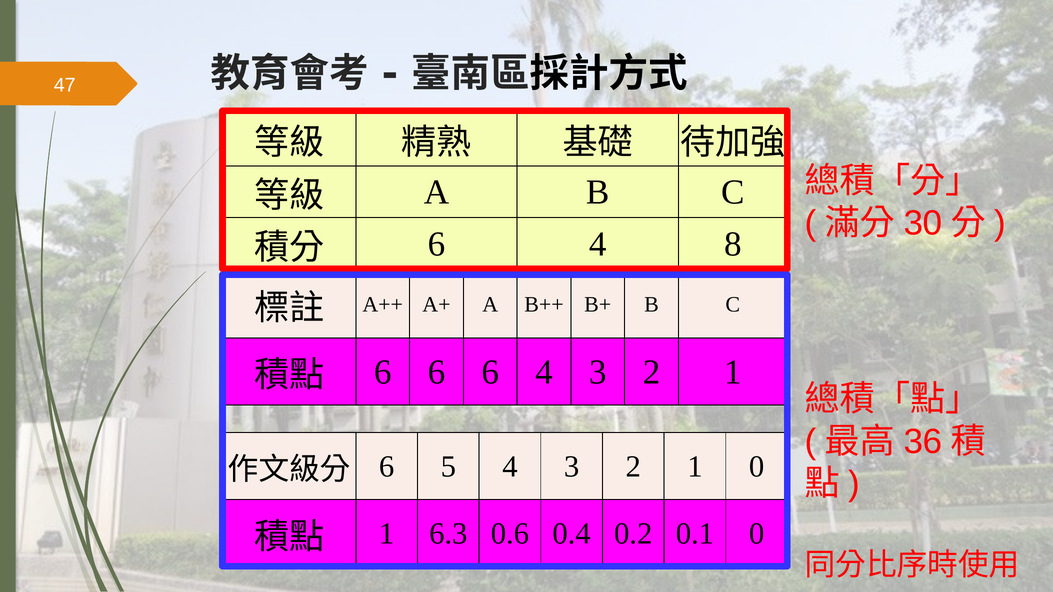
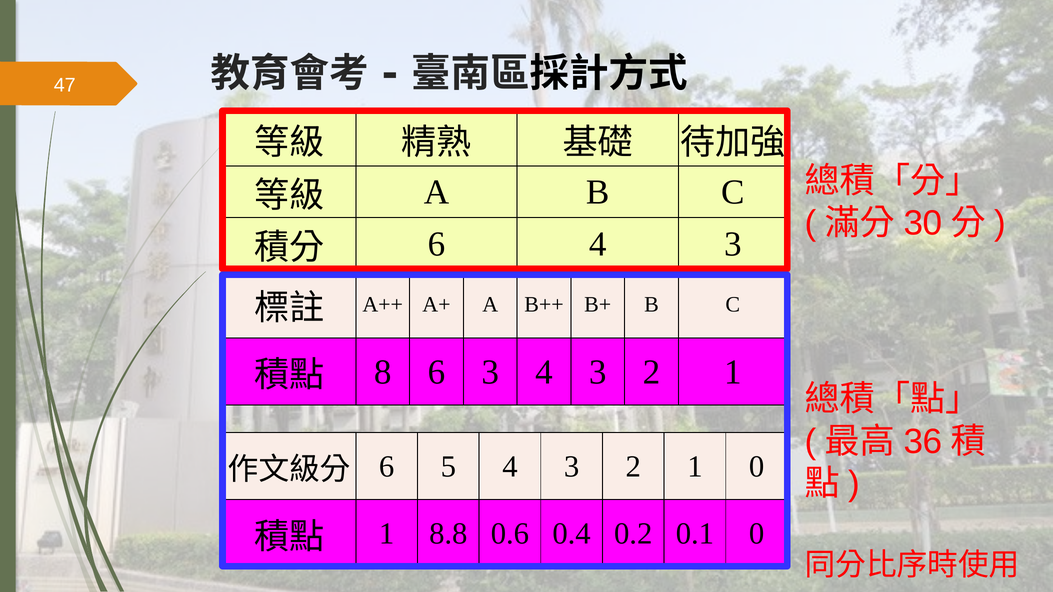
6 4 8: 8 -> 3
6 at (383, 372): 6 -> 8
6 at (490, 372): 6 -> 3
6.3: 6.3 -> 8.8
